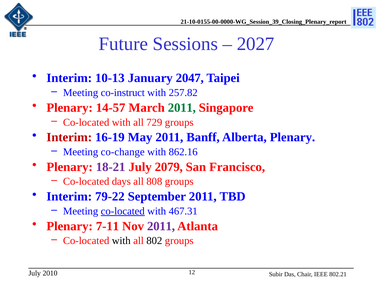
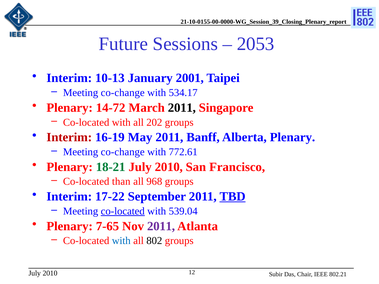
2027: 2027 -> 2053
2047: 2047 -> 2001
co-instruct at (123, 93): co-instruct -> co-change
257.82: 257.82 -> 534.17
14-57: 14-57 -> 14-72
2011 at (182, 108) colour: green -> black
729: 729 -> 202
862.16: 862.16 -> 772.61
18-21 colour: purple -> green
2079 at (169, 167): 2079 -> 2010
days: days -> than
808: 808 -> 968
79-22: 79-22 -> 17-22
TBD underline: none -> present
467.31: 467.31 -> 539.04
7-11: 7-11 -> 7-65
with at (121, 241) colour: black -> blue
